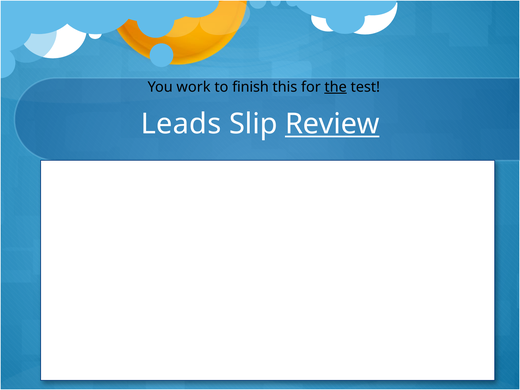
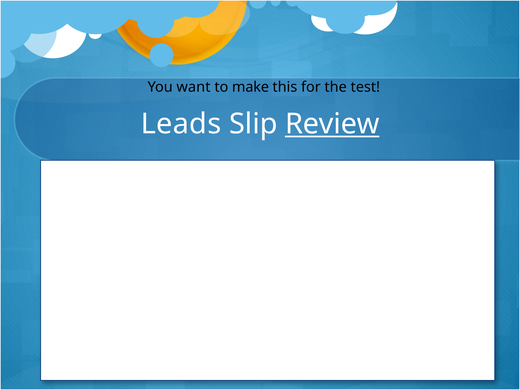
work: work -> want
finish: finish -> make
the underline: present -> none
